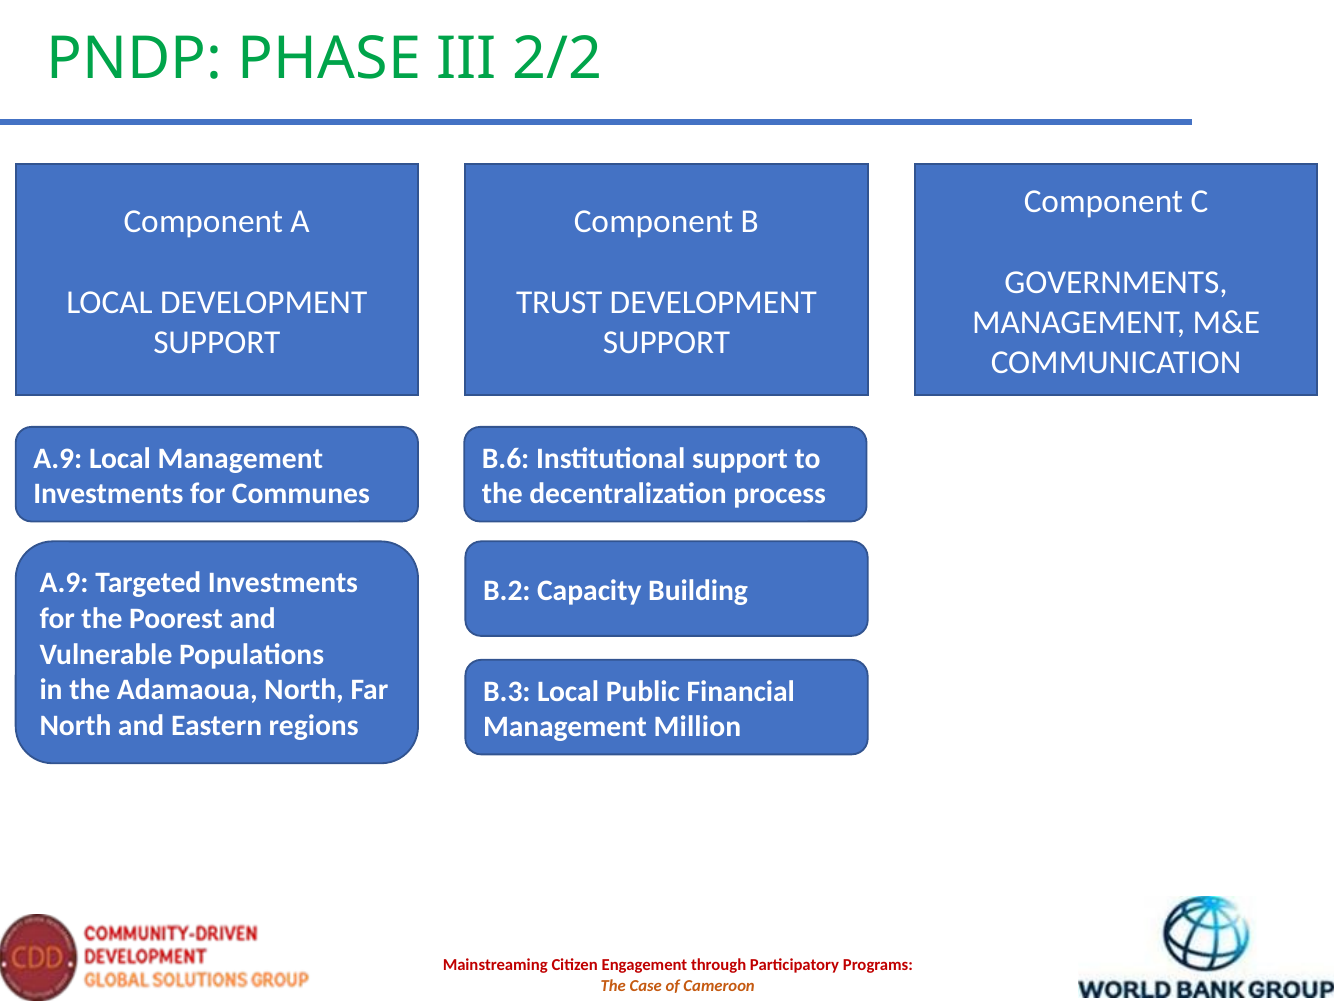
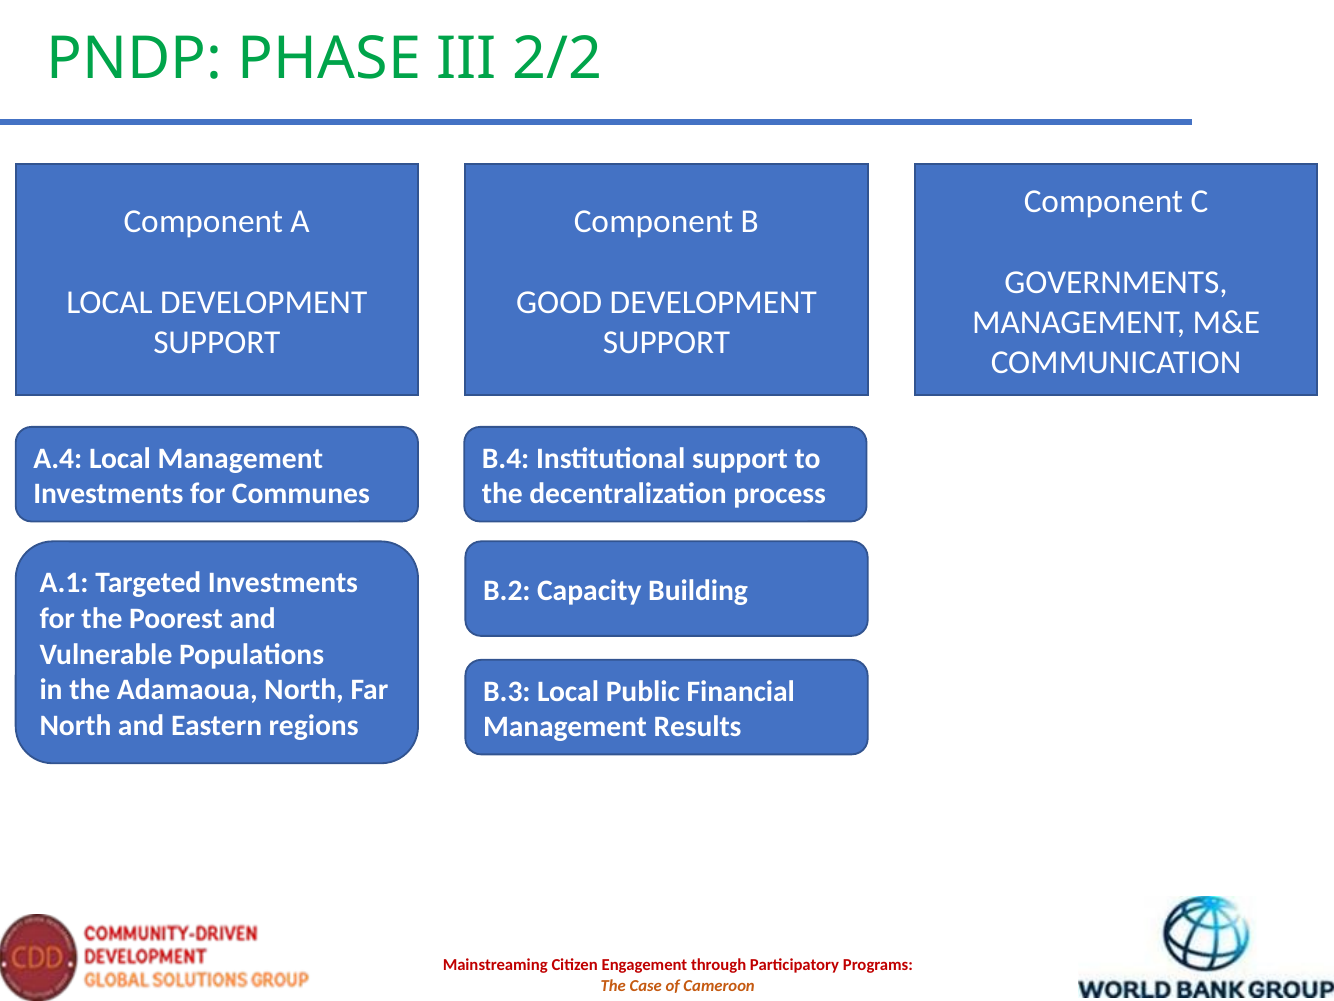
TRUST: TRUST -> GOOD
A.9 at (58, 458): A.9 -> A.4
B.6: B.6 -> B.4
A.9 at (64, 583): A.9 -> A.1
Million: Million -> Results
